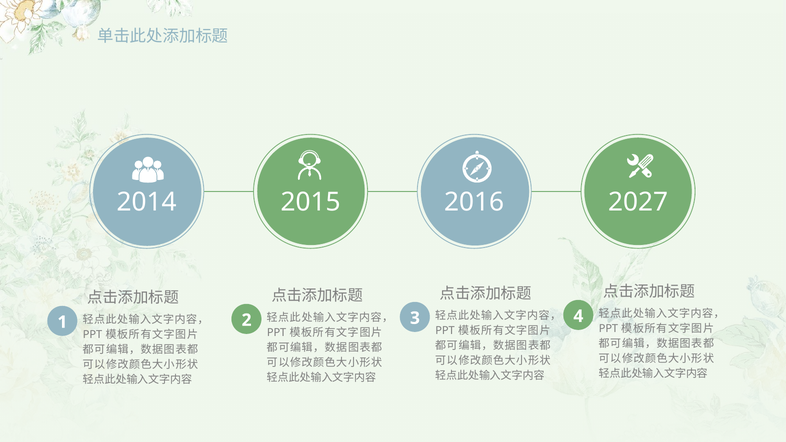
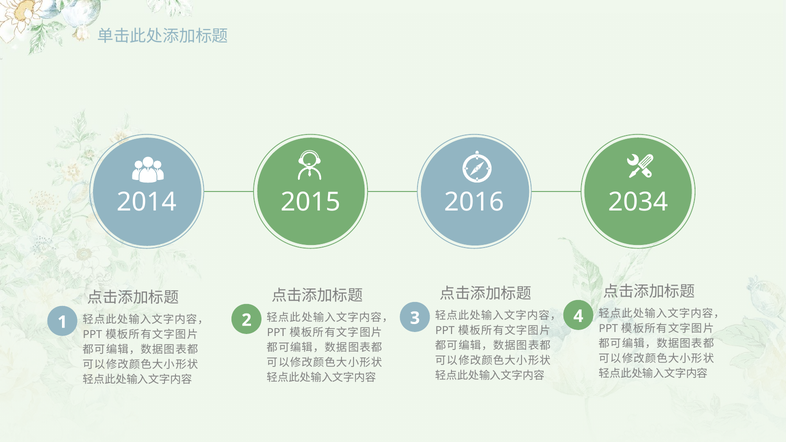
2027: 2027 -> 2034
